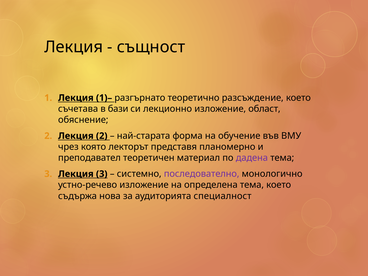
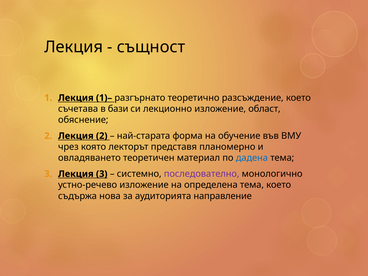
преподавател: преподавател -> овладяването
дадена colour: purple -> blue
специалност: специалност -> направление
